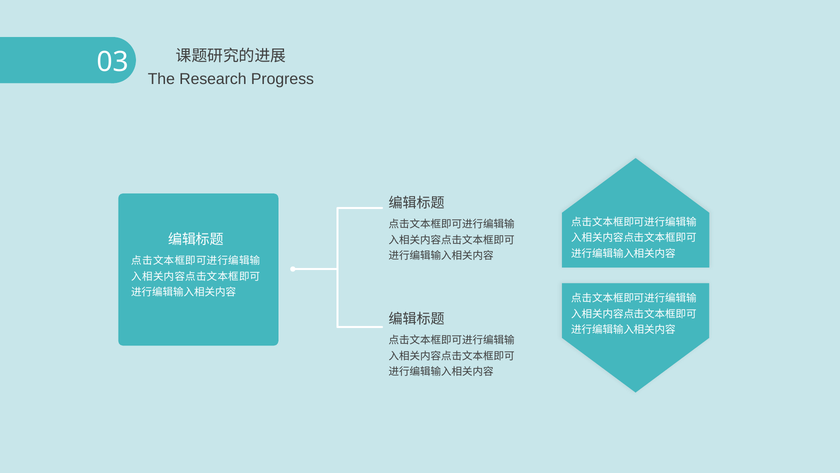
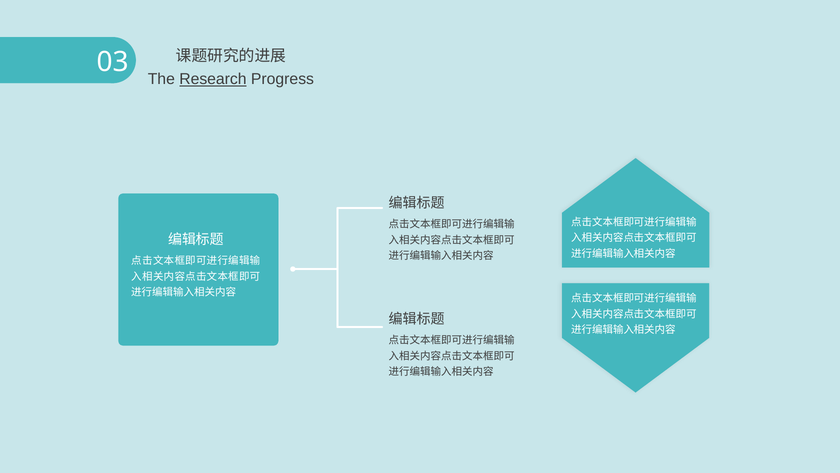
Research underline: none -> present
